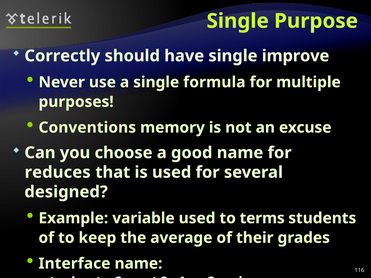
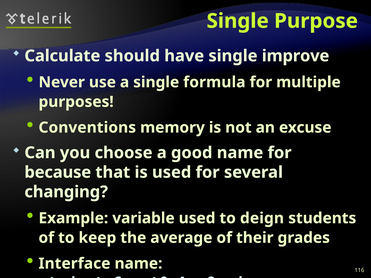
Correctly: Correctly -> Calculate
reduces: reduces -> because
designed: designed -> changing
terms: terms -> deign
